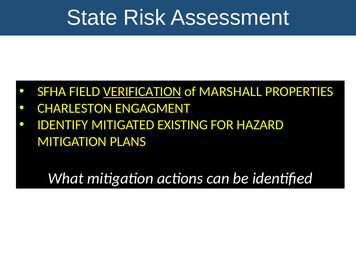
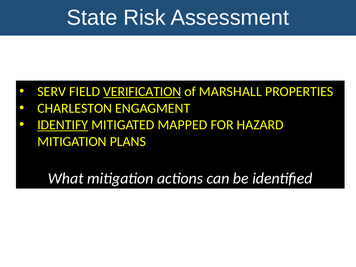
SFHA: SFHA -> SERV
IDENTIFY underline: none -> present
EXISTING: EXISTING -> MAPPED
